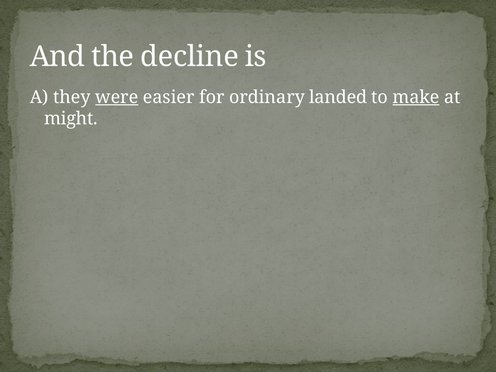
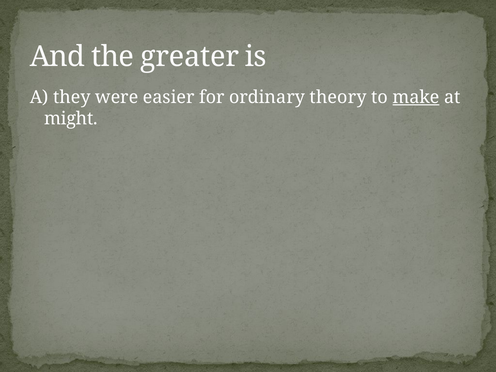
decline: decline -> greater
were underline: present -> none
landed: landed -> theory
